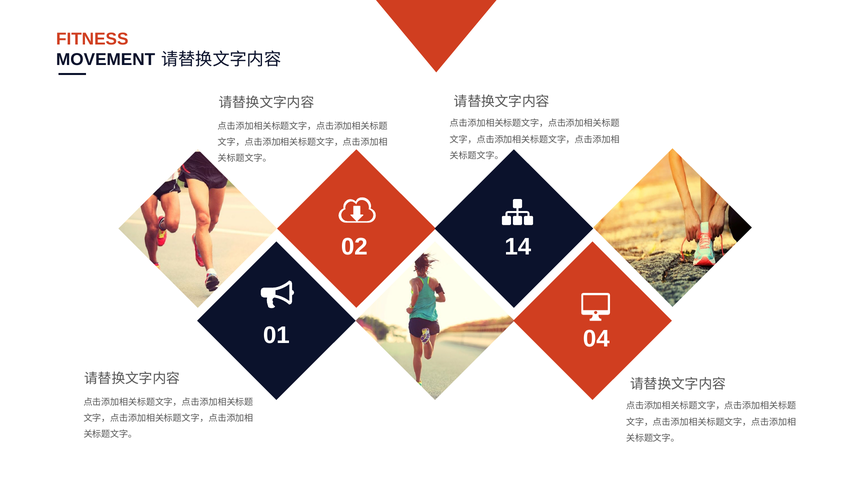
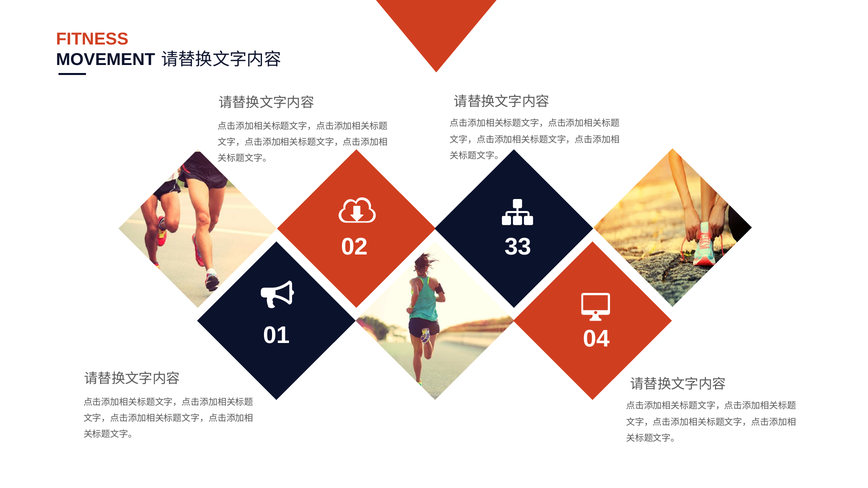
14: 14 -> 33
